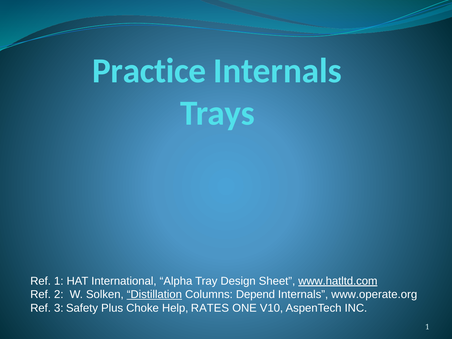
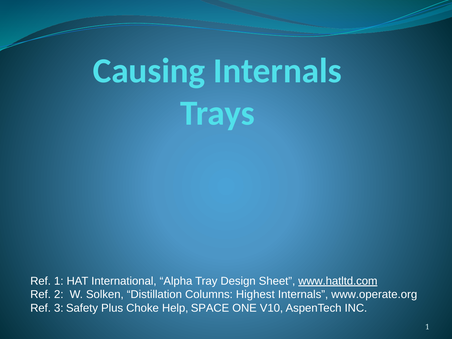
Practice: Practice -> Causing
Distillation underline: present -> none
Depend: Depend -> Highest
RATES: RATES -> SPACE
